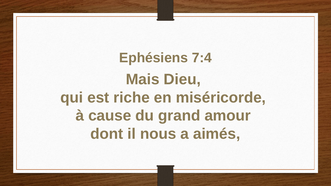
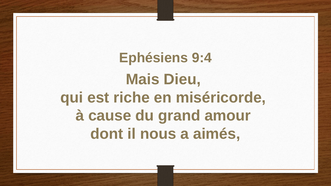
7:4: 7:4 -> 9:4
